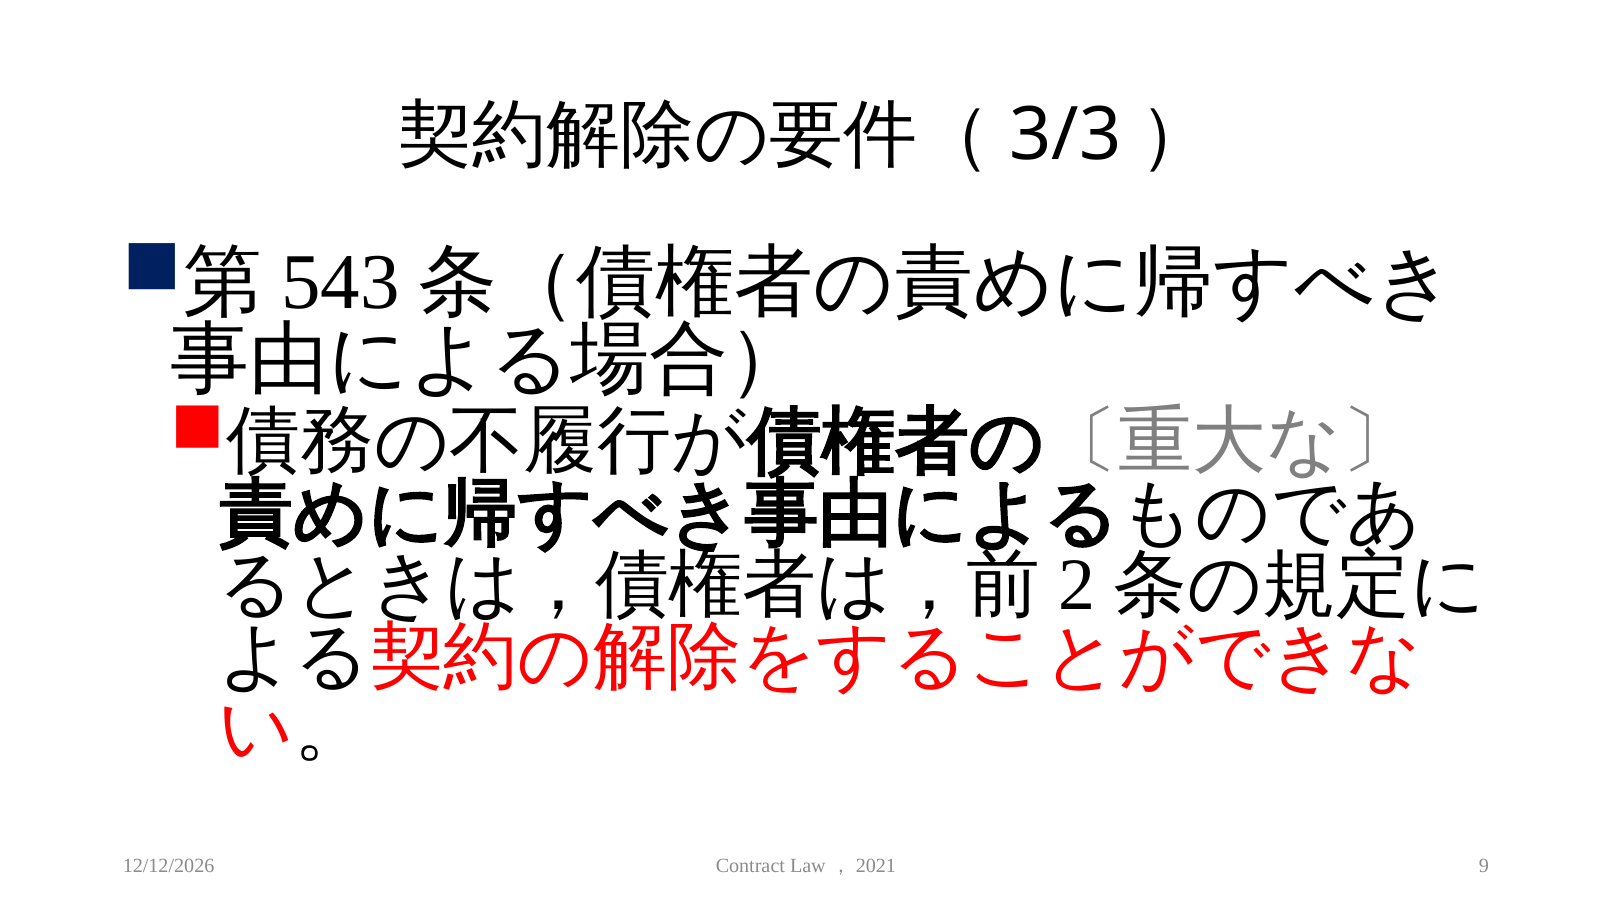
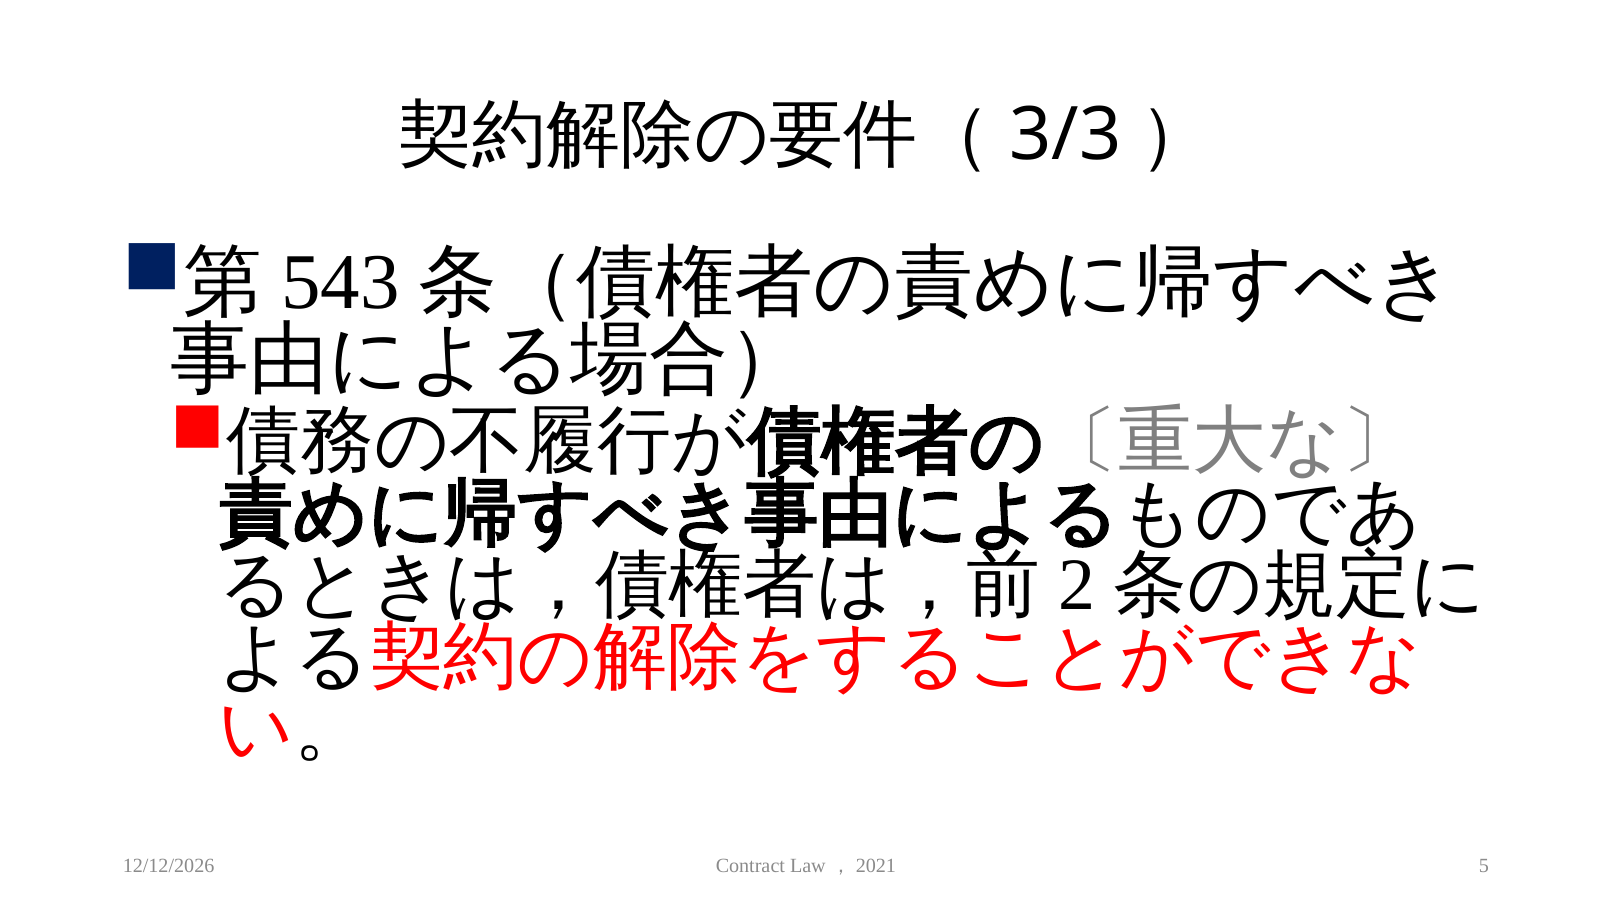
9: 9 -> 5
